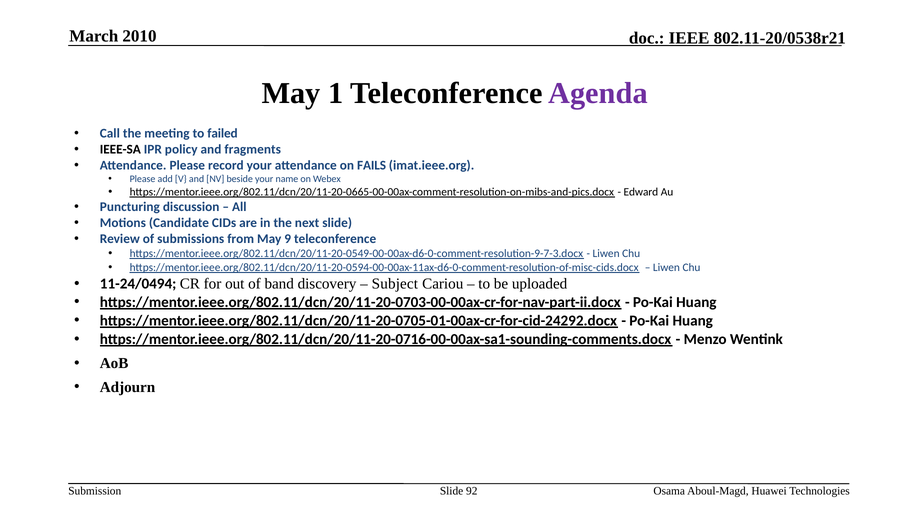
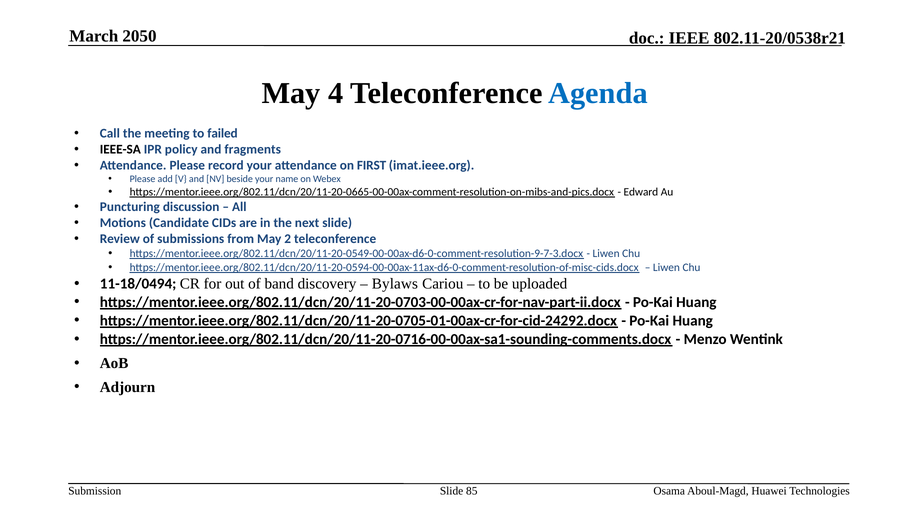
2010: 2010 -> 2050
1: 1 -> 4
Agenda colour: purple -> blue
FAILS: FAILS -> FIRST
9: 9 -> 2
11-24/0494: 11-24/0494 -> 11-18/0494
Subject: Subject -> Bylaws
92: 92 -> 85
